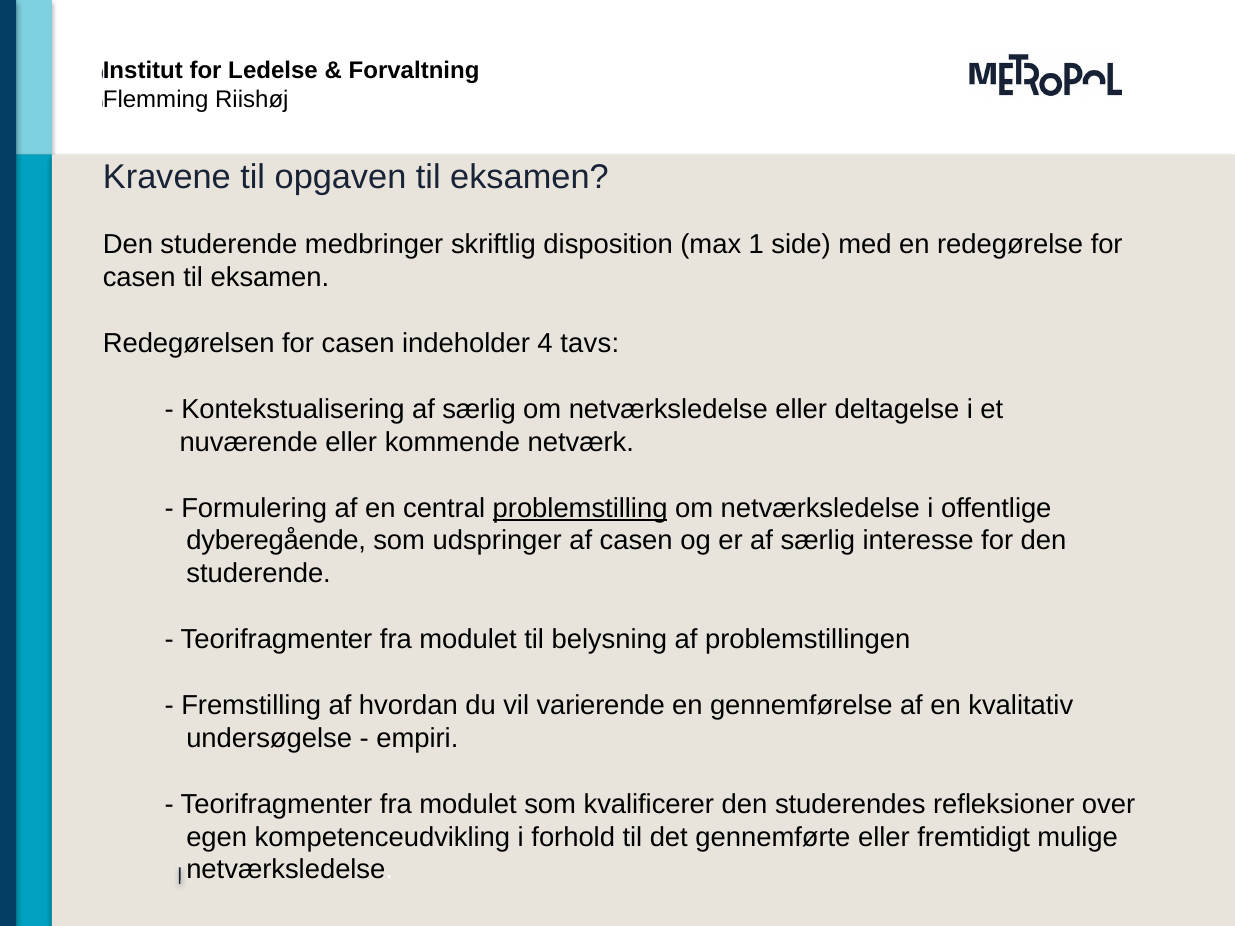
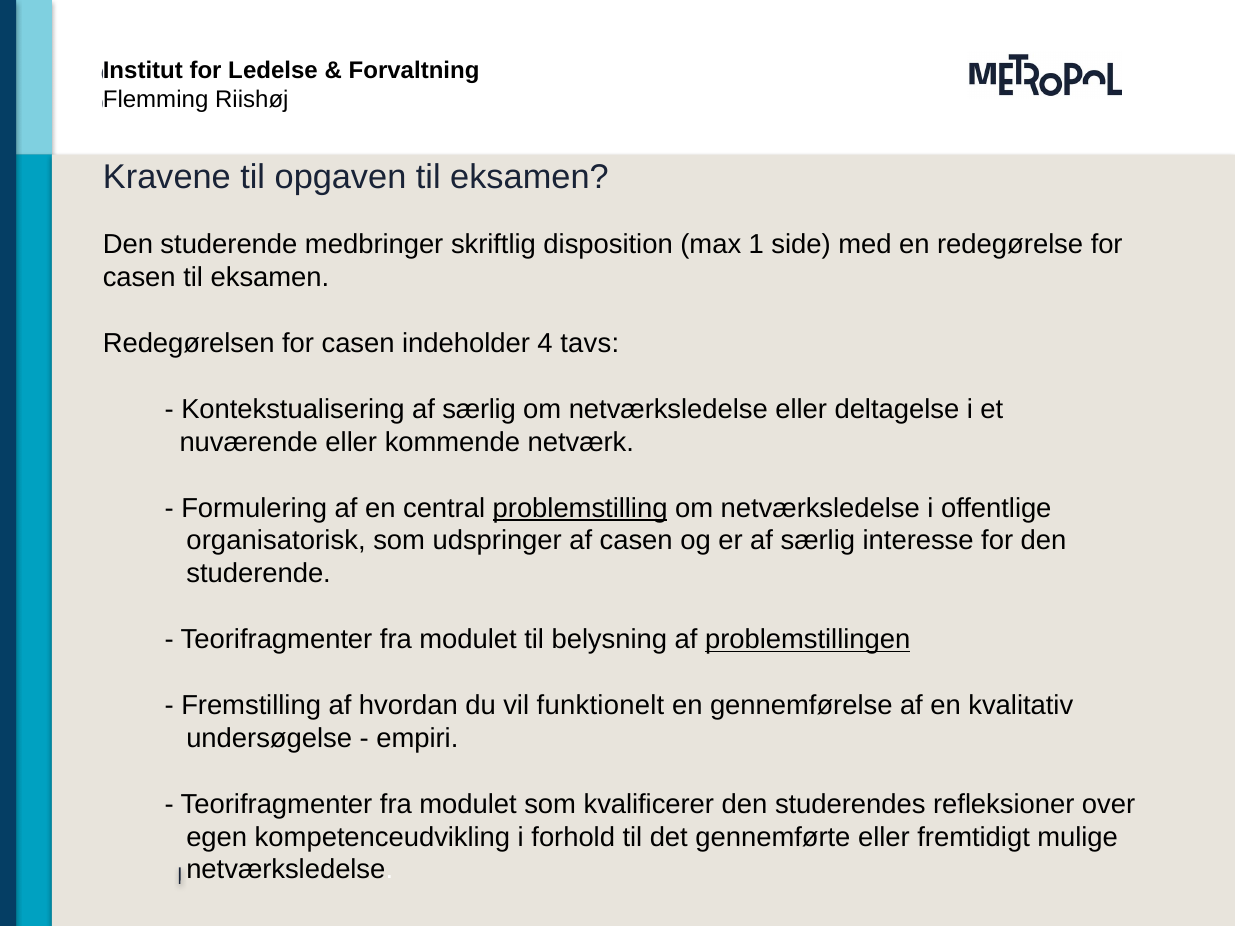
dyberegående: dyberegående -> organisatorisk
problemstillingen underline: none -> present
varierende: varierende -> funktionelt
